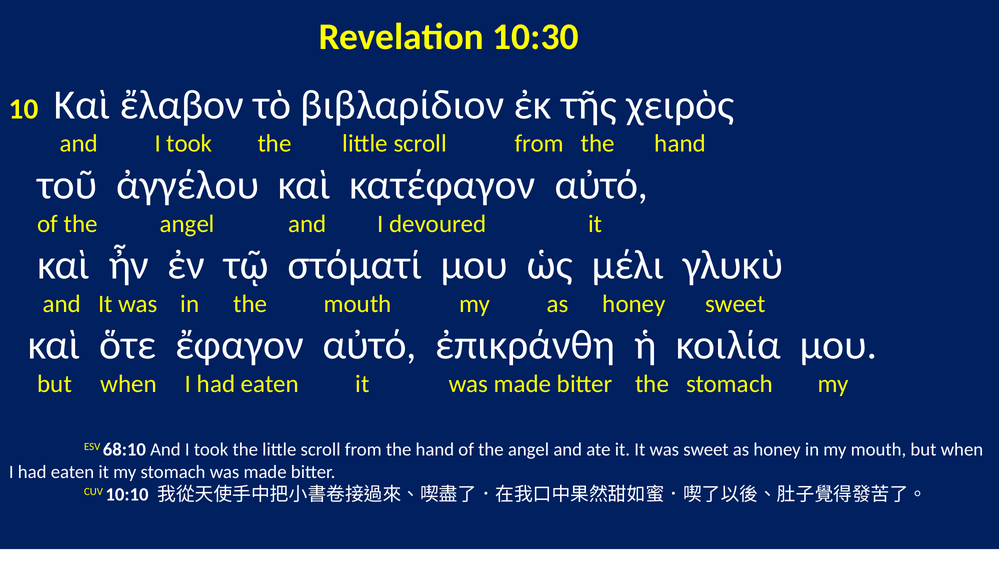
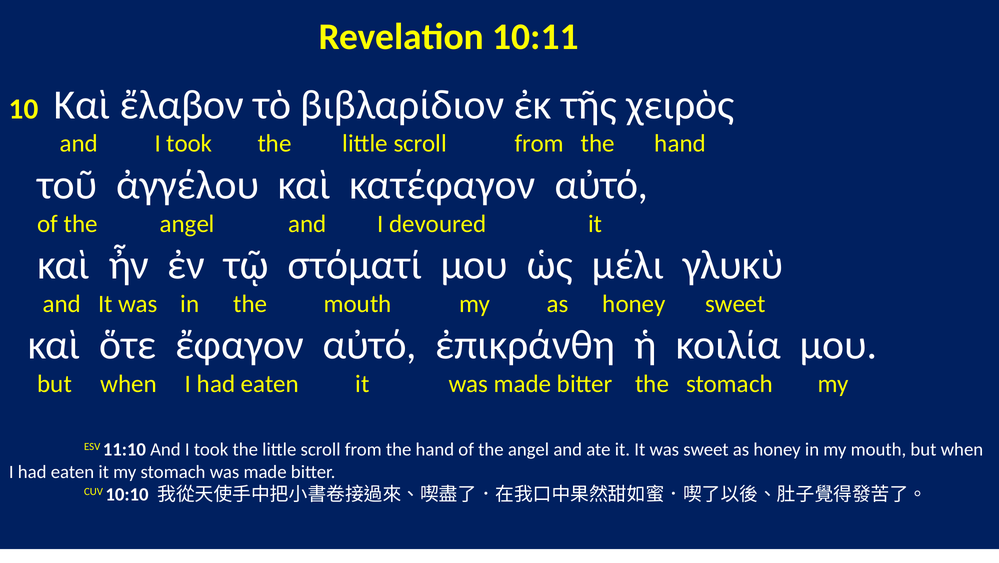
10:30: 10:30 -> 10:11
68:10: 68:10 -> 11:10
